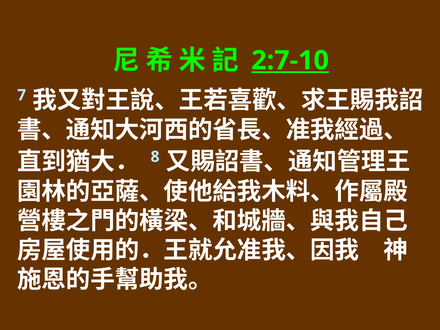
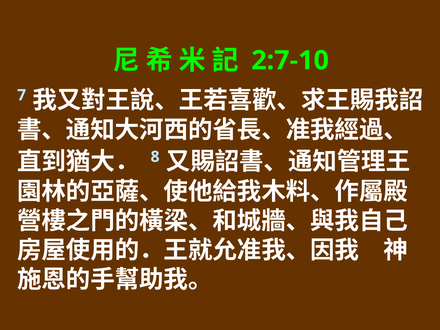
2:7-10 underline: present -> none
